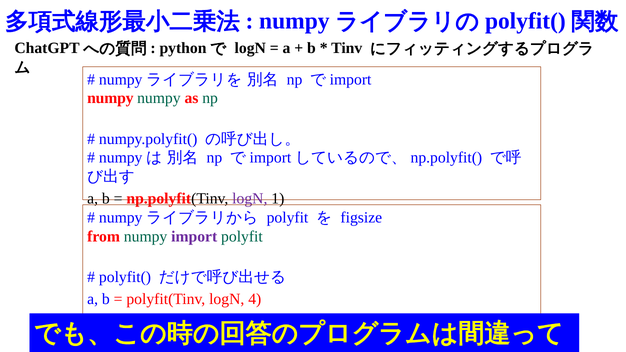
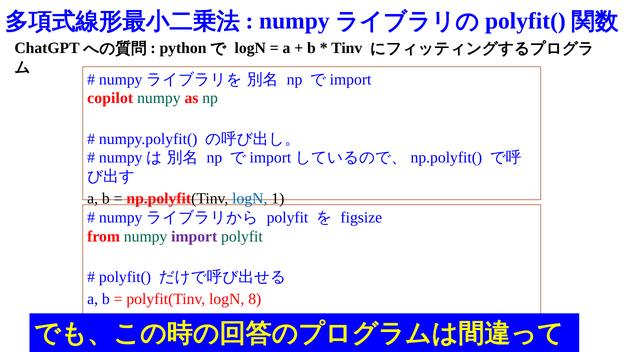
numpy at (110, 98): numpy -> copilot
logN at (250, 198) colour: purple -> blue
4: 4 -> 8
